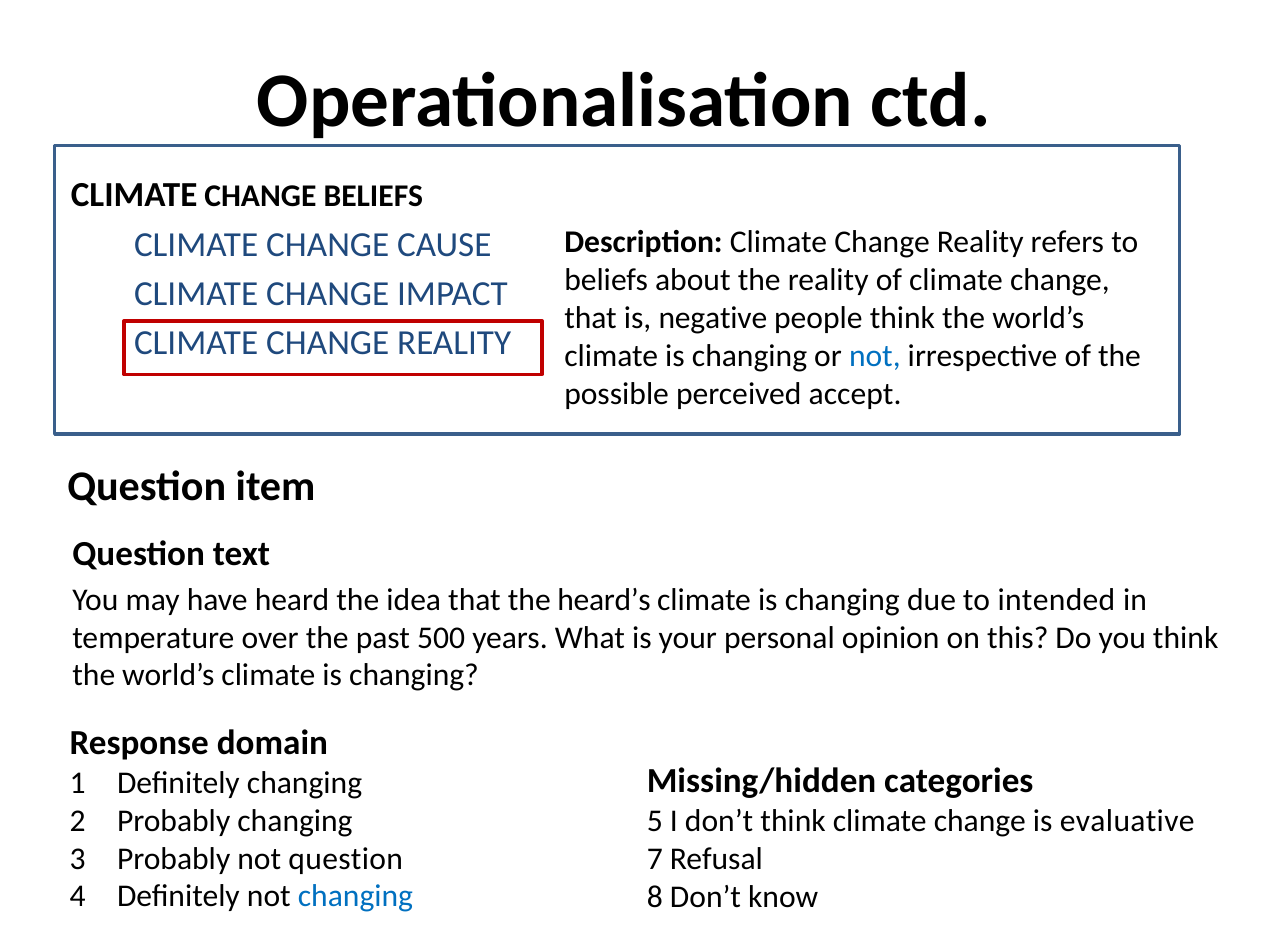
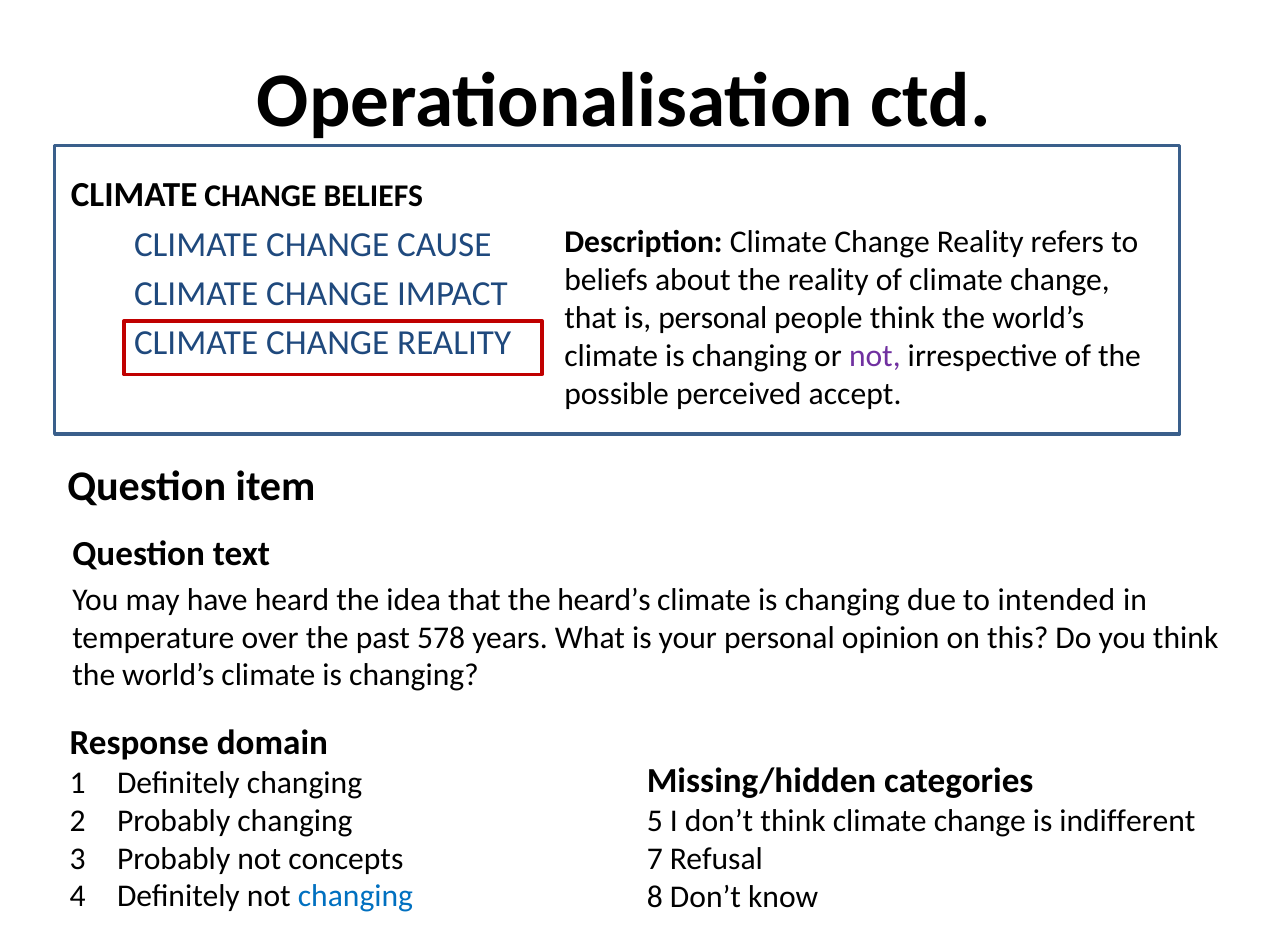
is negative: negative -> personal
not at (875, 356) colour: blue -> purple
500: 500 -> 578
evaluative: evaluative -> indifferent
not question: question -> concepts
